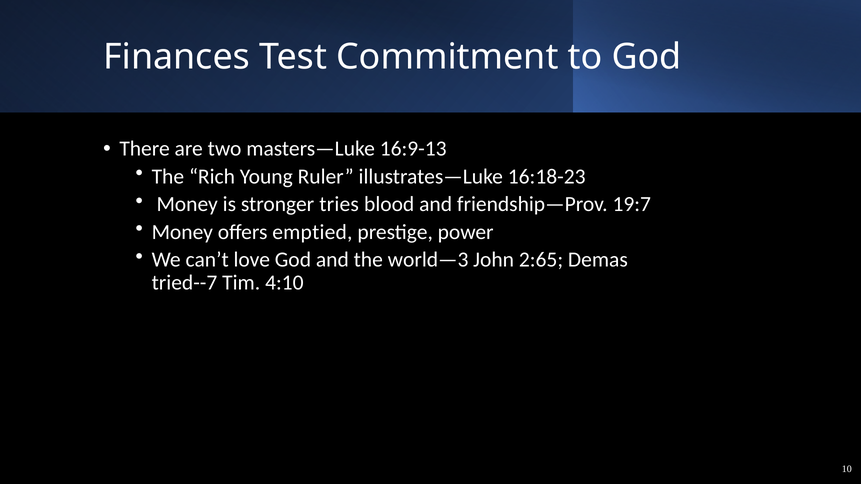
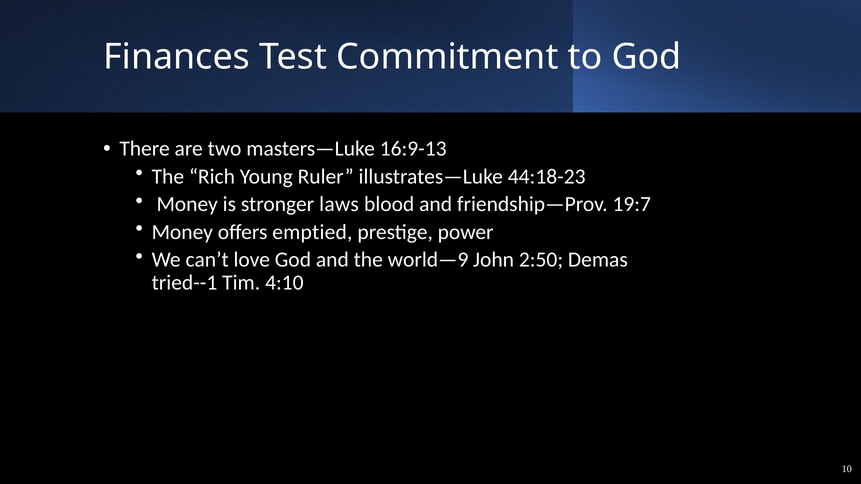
16:18-23: 16:18-23 -> 44:18-23
tries: tries -> laws
world—3: world—3 -> world—9
2:65: 2:65 -> 2:50
tried--7: tried--7 -> tried--1
